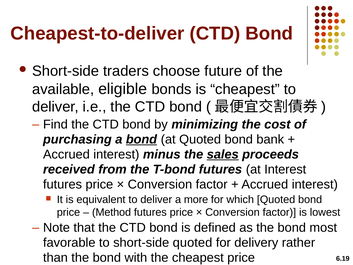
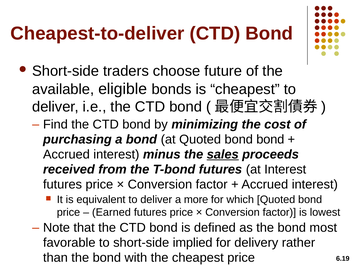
bond at (141, 139) underline: present -> none
bond bank: bank -> bond
Method: Method -> Earned
short-side quoted: quoted -> implied
